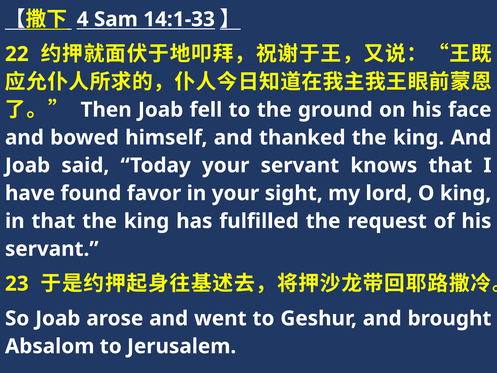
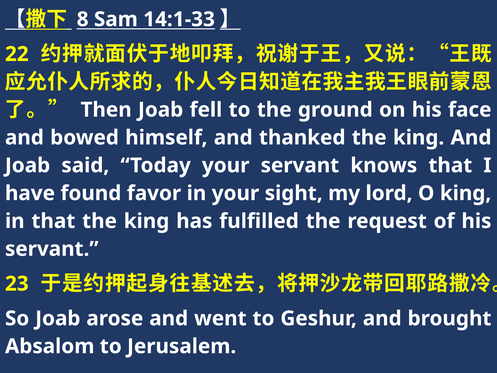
4: 4 -> 8
